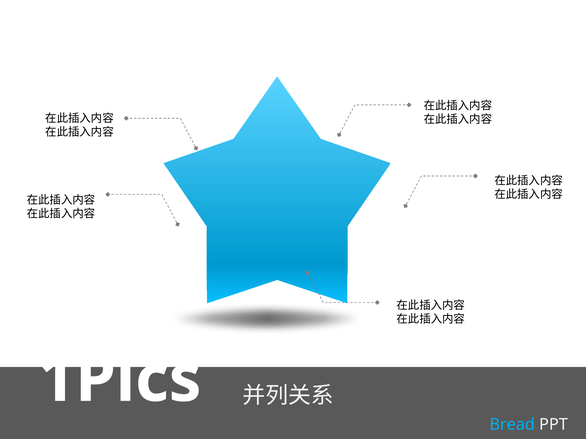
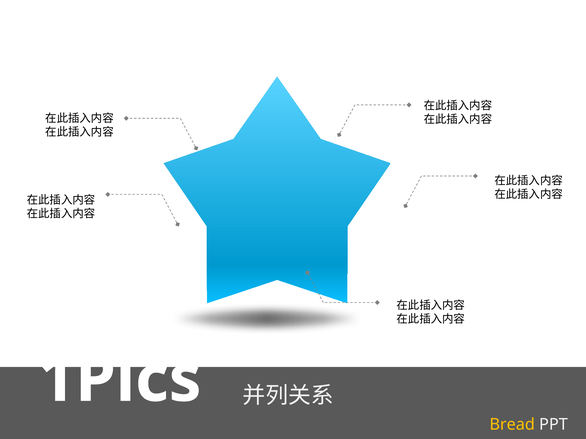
Bread colour: light blue -> yellow
